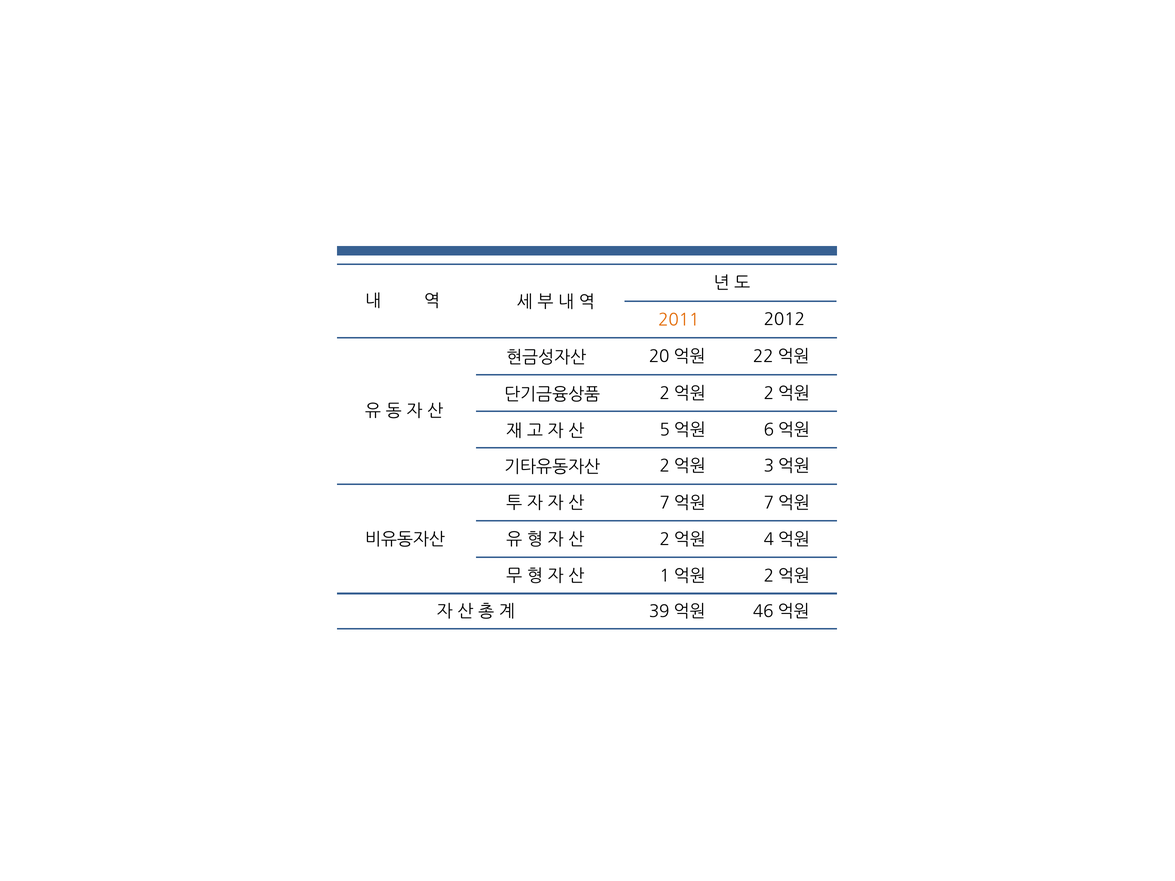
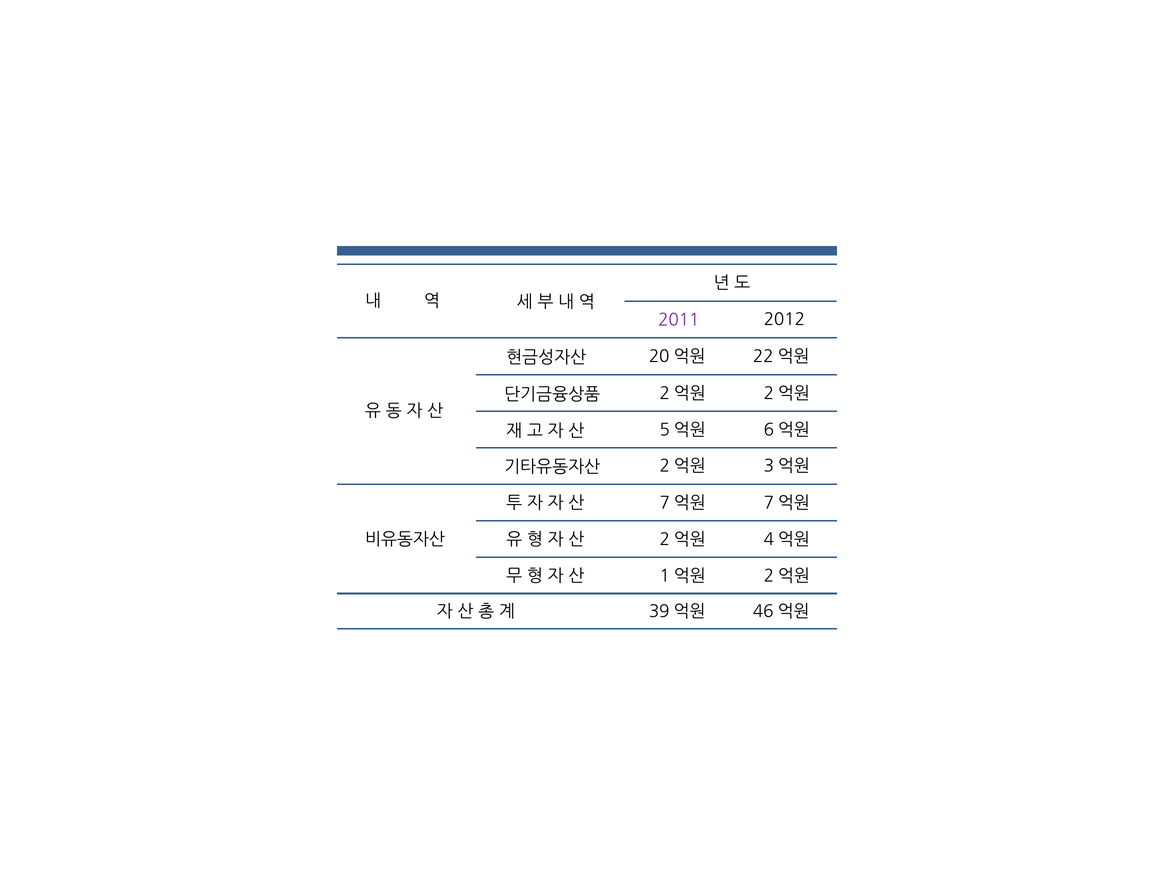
2011 colour: orange -> purple
